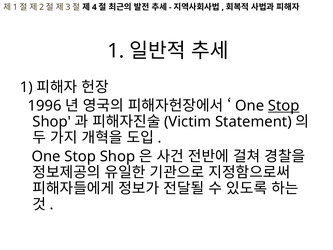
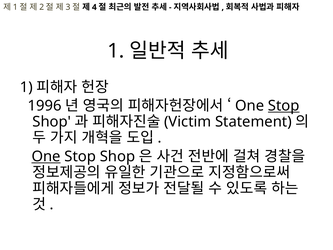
One at (46, 156) underline: none -> present
